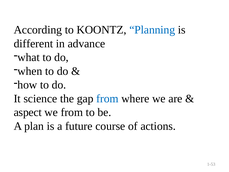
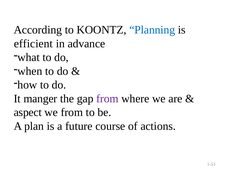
different: different -> efficient
science: science -> manger
from at (107, 98) colour: blue -> purple
